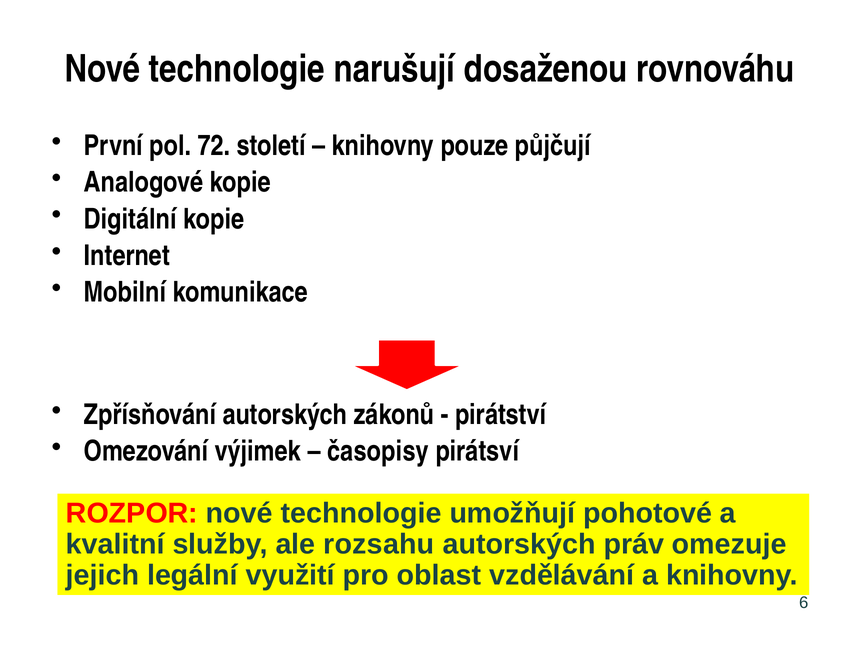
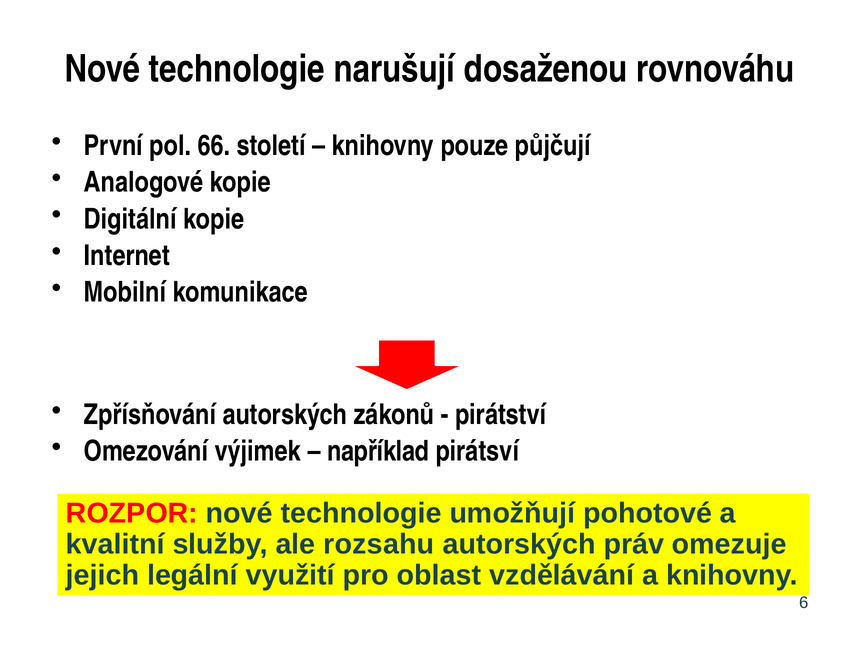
72: 72 -> 66
časopisy: časopisy -> například
